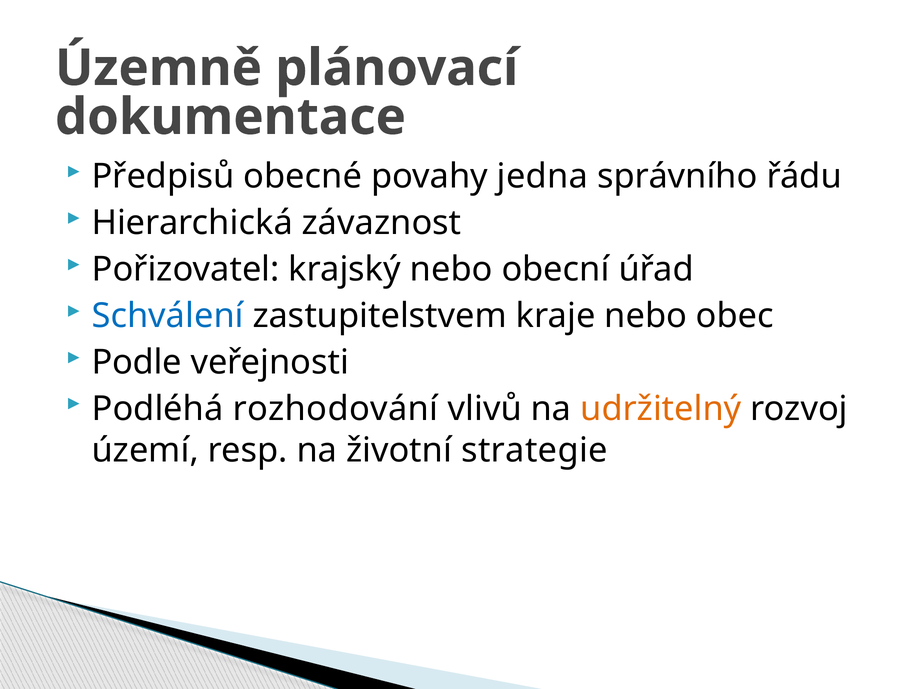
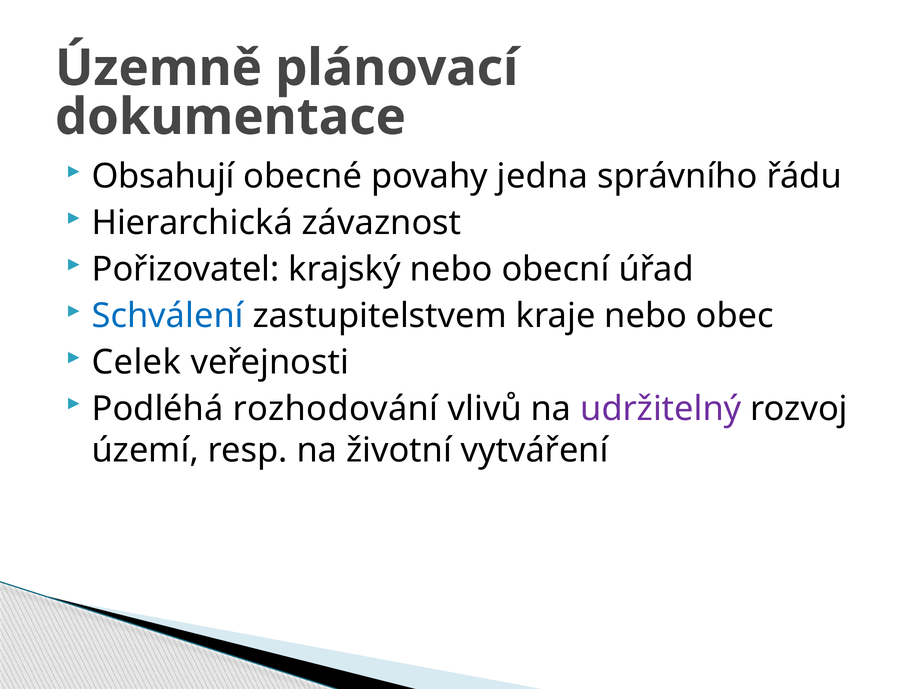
Předpisů: Předpisů -> Obsahují
Podle: Podle -> Celek
udržitelný colour: orange -> purple
strategie: strategie -> vytváření
